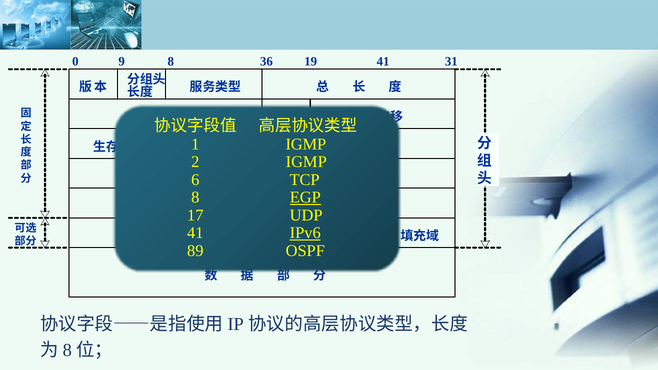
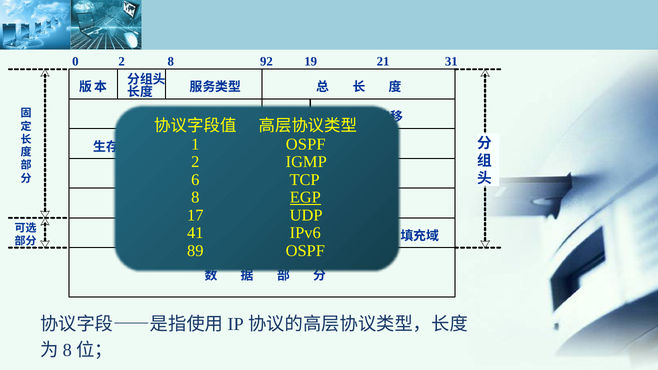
0 9: 9 -> 2
36: 36 -> 92
19 41: 41 -> 21
1 IGMP: IGMP -> OSPF
IPv6 underline: present -> none
